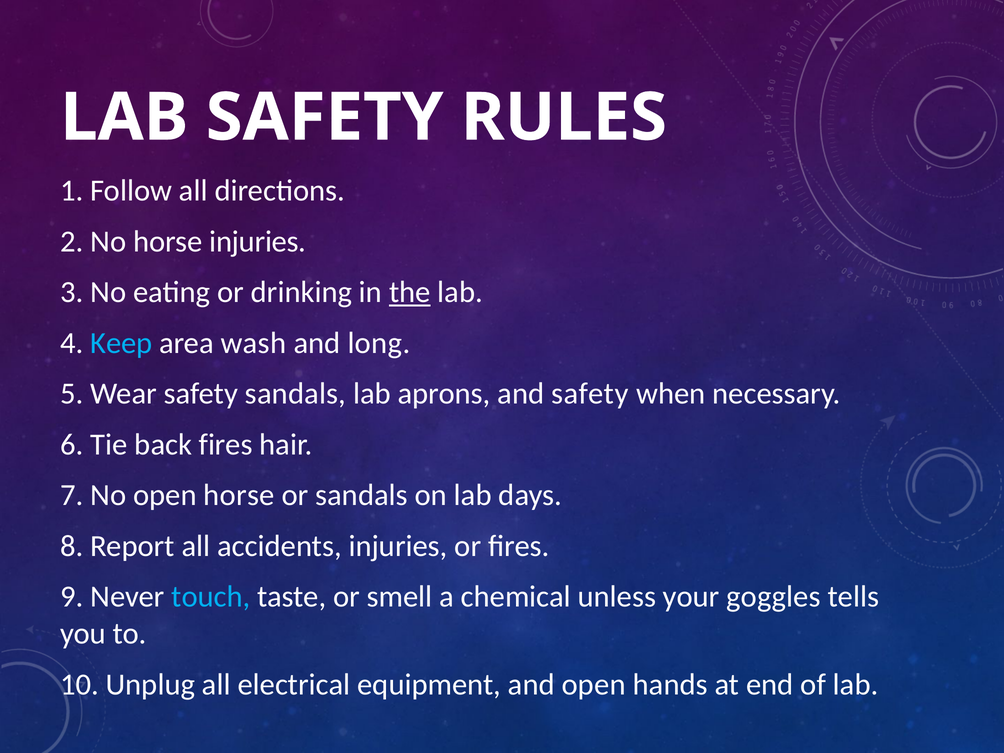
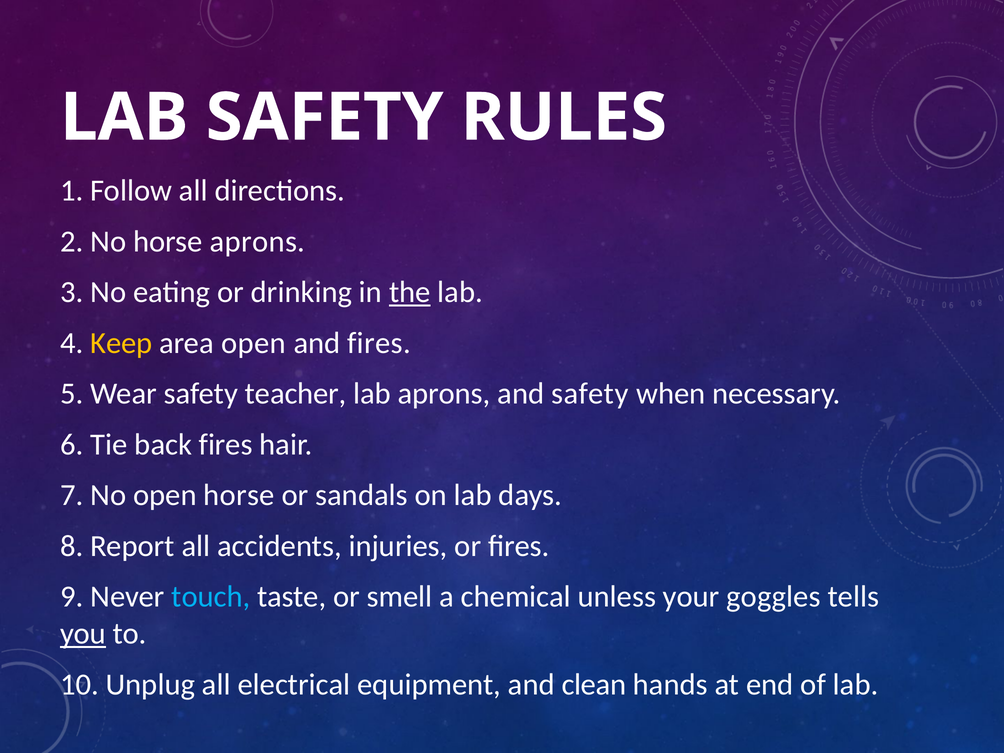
horse injuries: injuries -> aprons
Keep colour: light blue -> yellow
area wash: wash -> open
and long: long -> fires
safety sandals: sandals -> teacher
you underline: none -> present
and open: open -> clean
